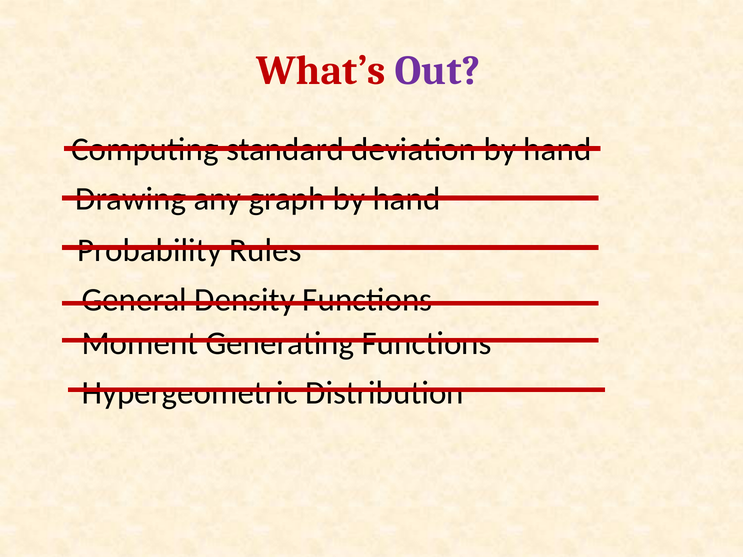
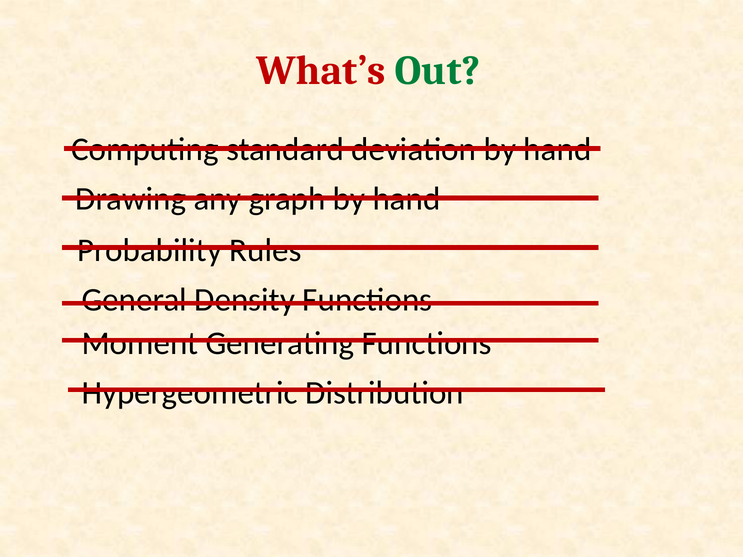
Out colour: purple -> green
